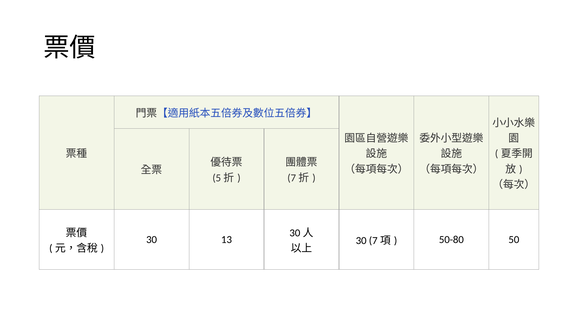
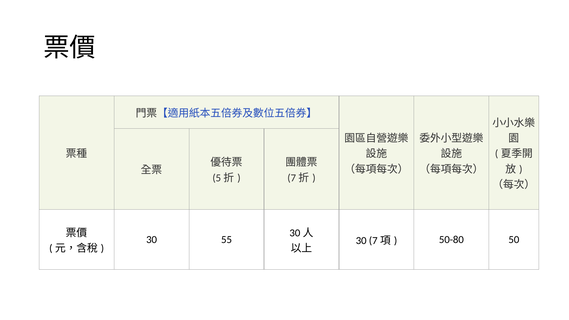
13: 13 -> 55
